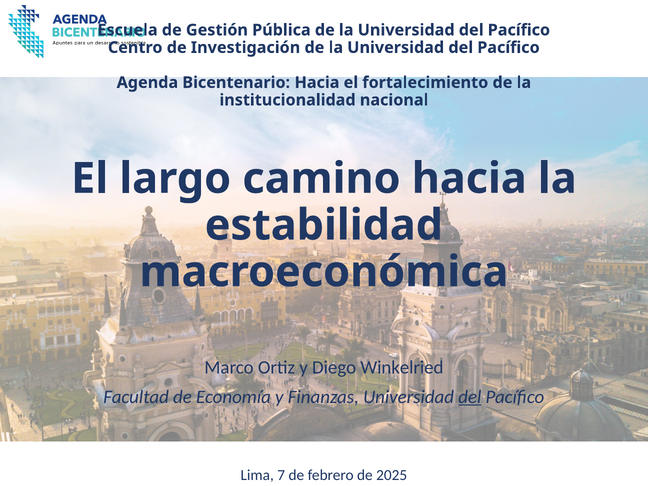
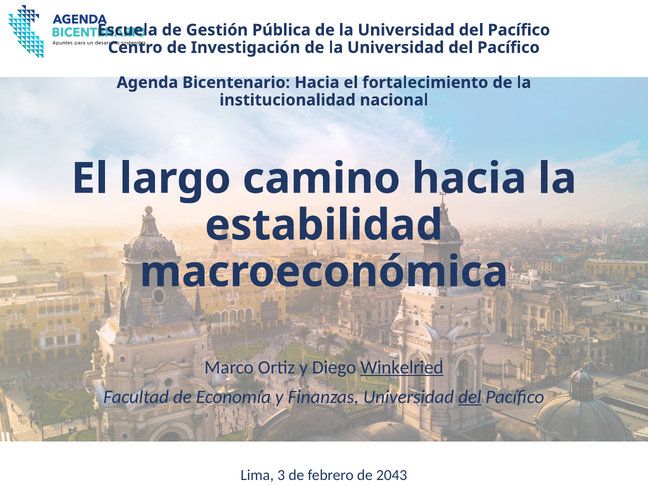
Winkelried underline: none -> present
7: 7 -> 3
2025: 2025 -> 2043
